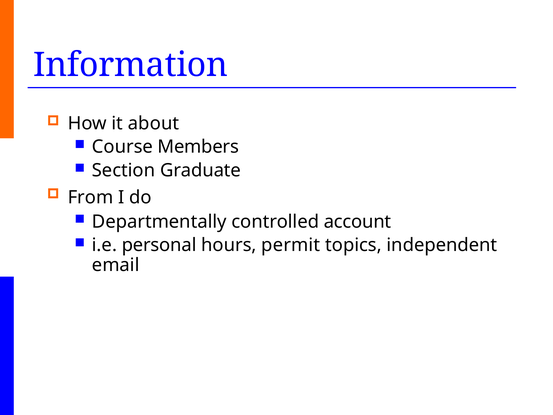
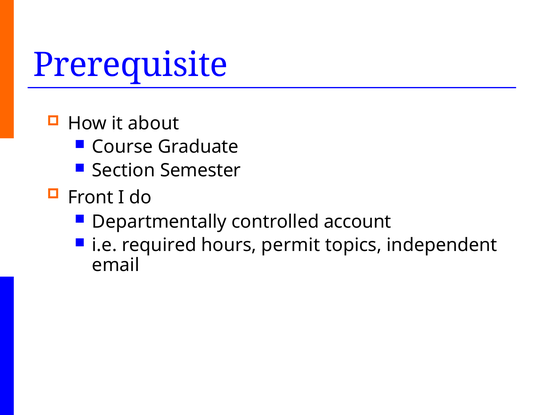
Information: Information -> Prerequisite
Members: Members -> Graduate
Graduate: Graduate -> Semester
From: From -> Front
personal: personal -> required
